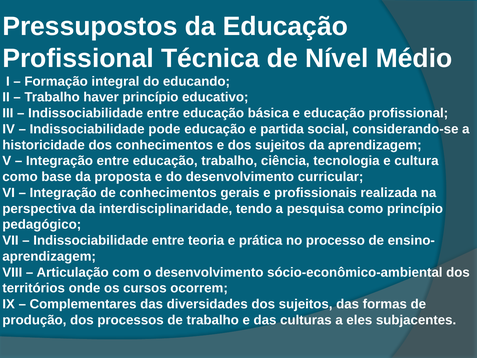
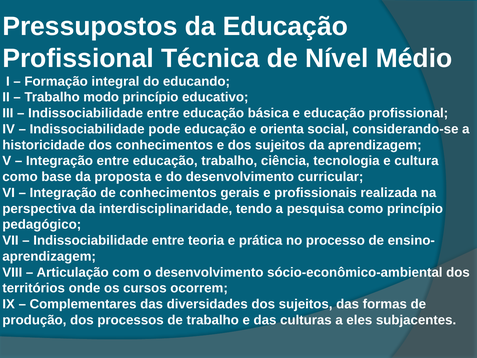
haver: haver -> modo
partida: partida -> orienta
